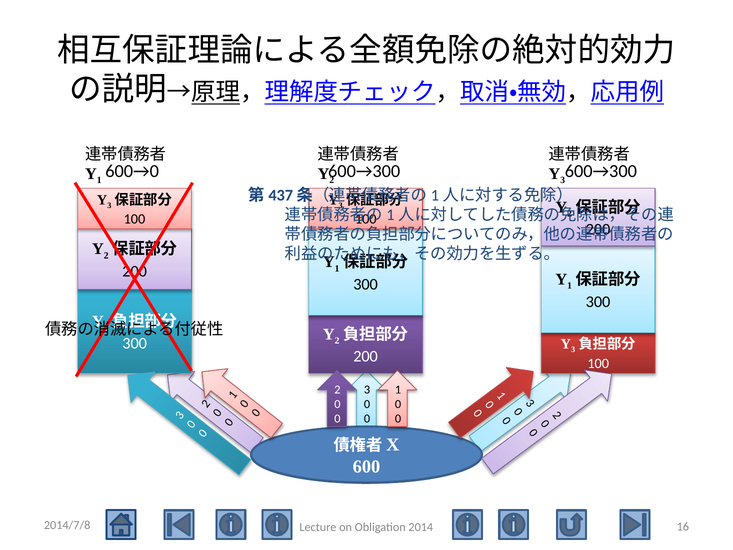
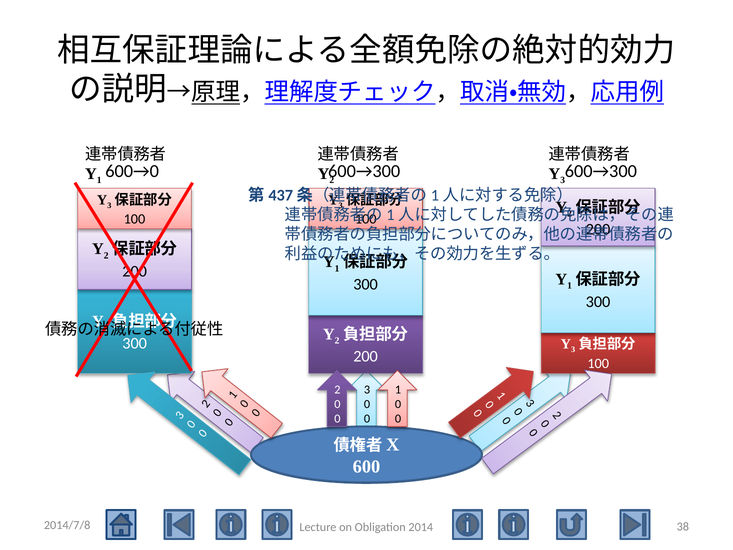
16: 16 -> 38
